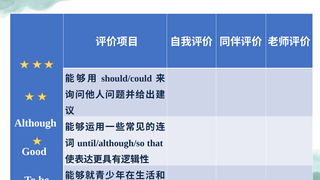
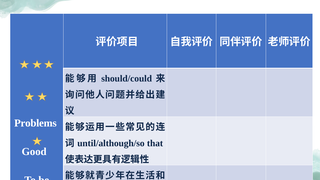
Although: Although -> Problems
